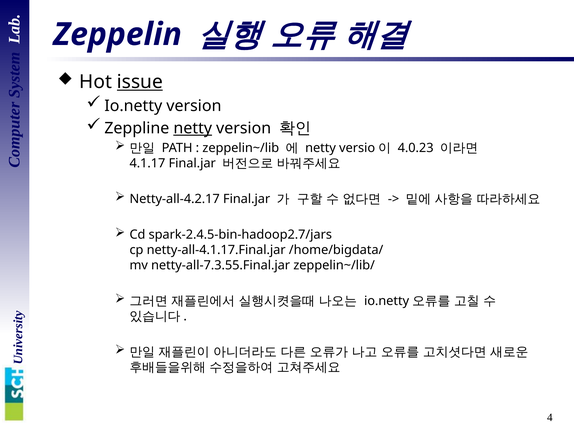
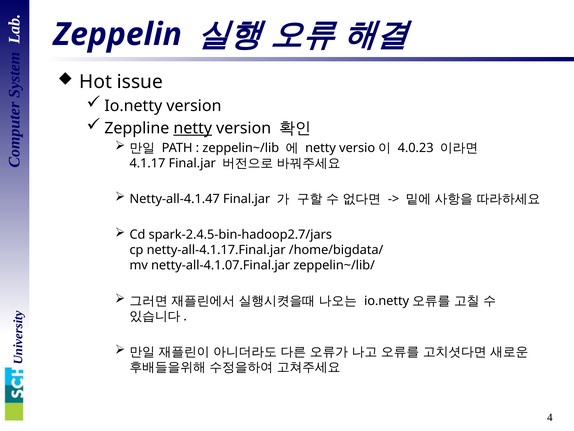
issue underline: present -> none
Netty-all-4.2.17: Netty-all-4.2.17 -> Netty-all-4.1.47
netty-all-7.3.55.Final.jar: netty-all-7.3.55.Final.jar -> netty-all-4.1.07.Final.jar
